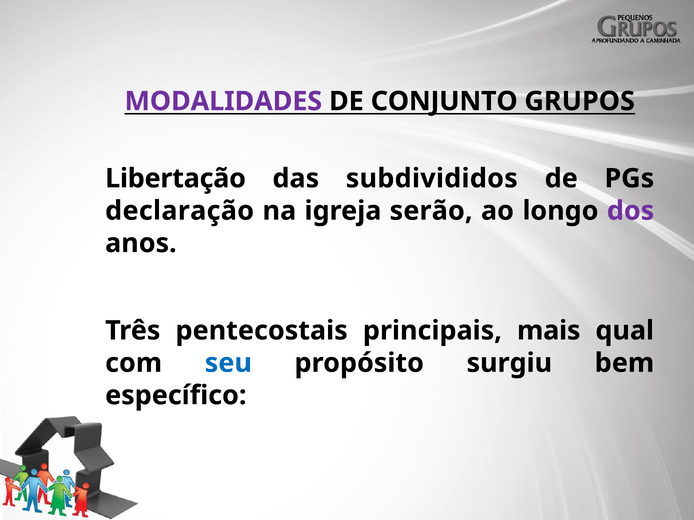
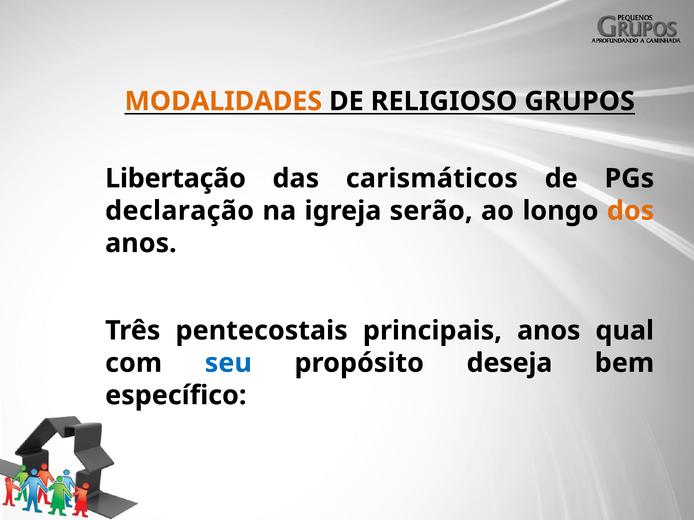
MODALIDADES colour: purple -> orange
CONJUNTO: CONJUNTO -> RELIGIOSO
subdivididos: subdivididos -> carismáticos
dos colour: purple -> orange
principais mais: mais -> anos
surgiu: surgiu -> deseja
